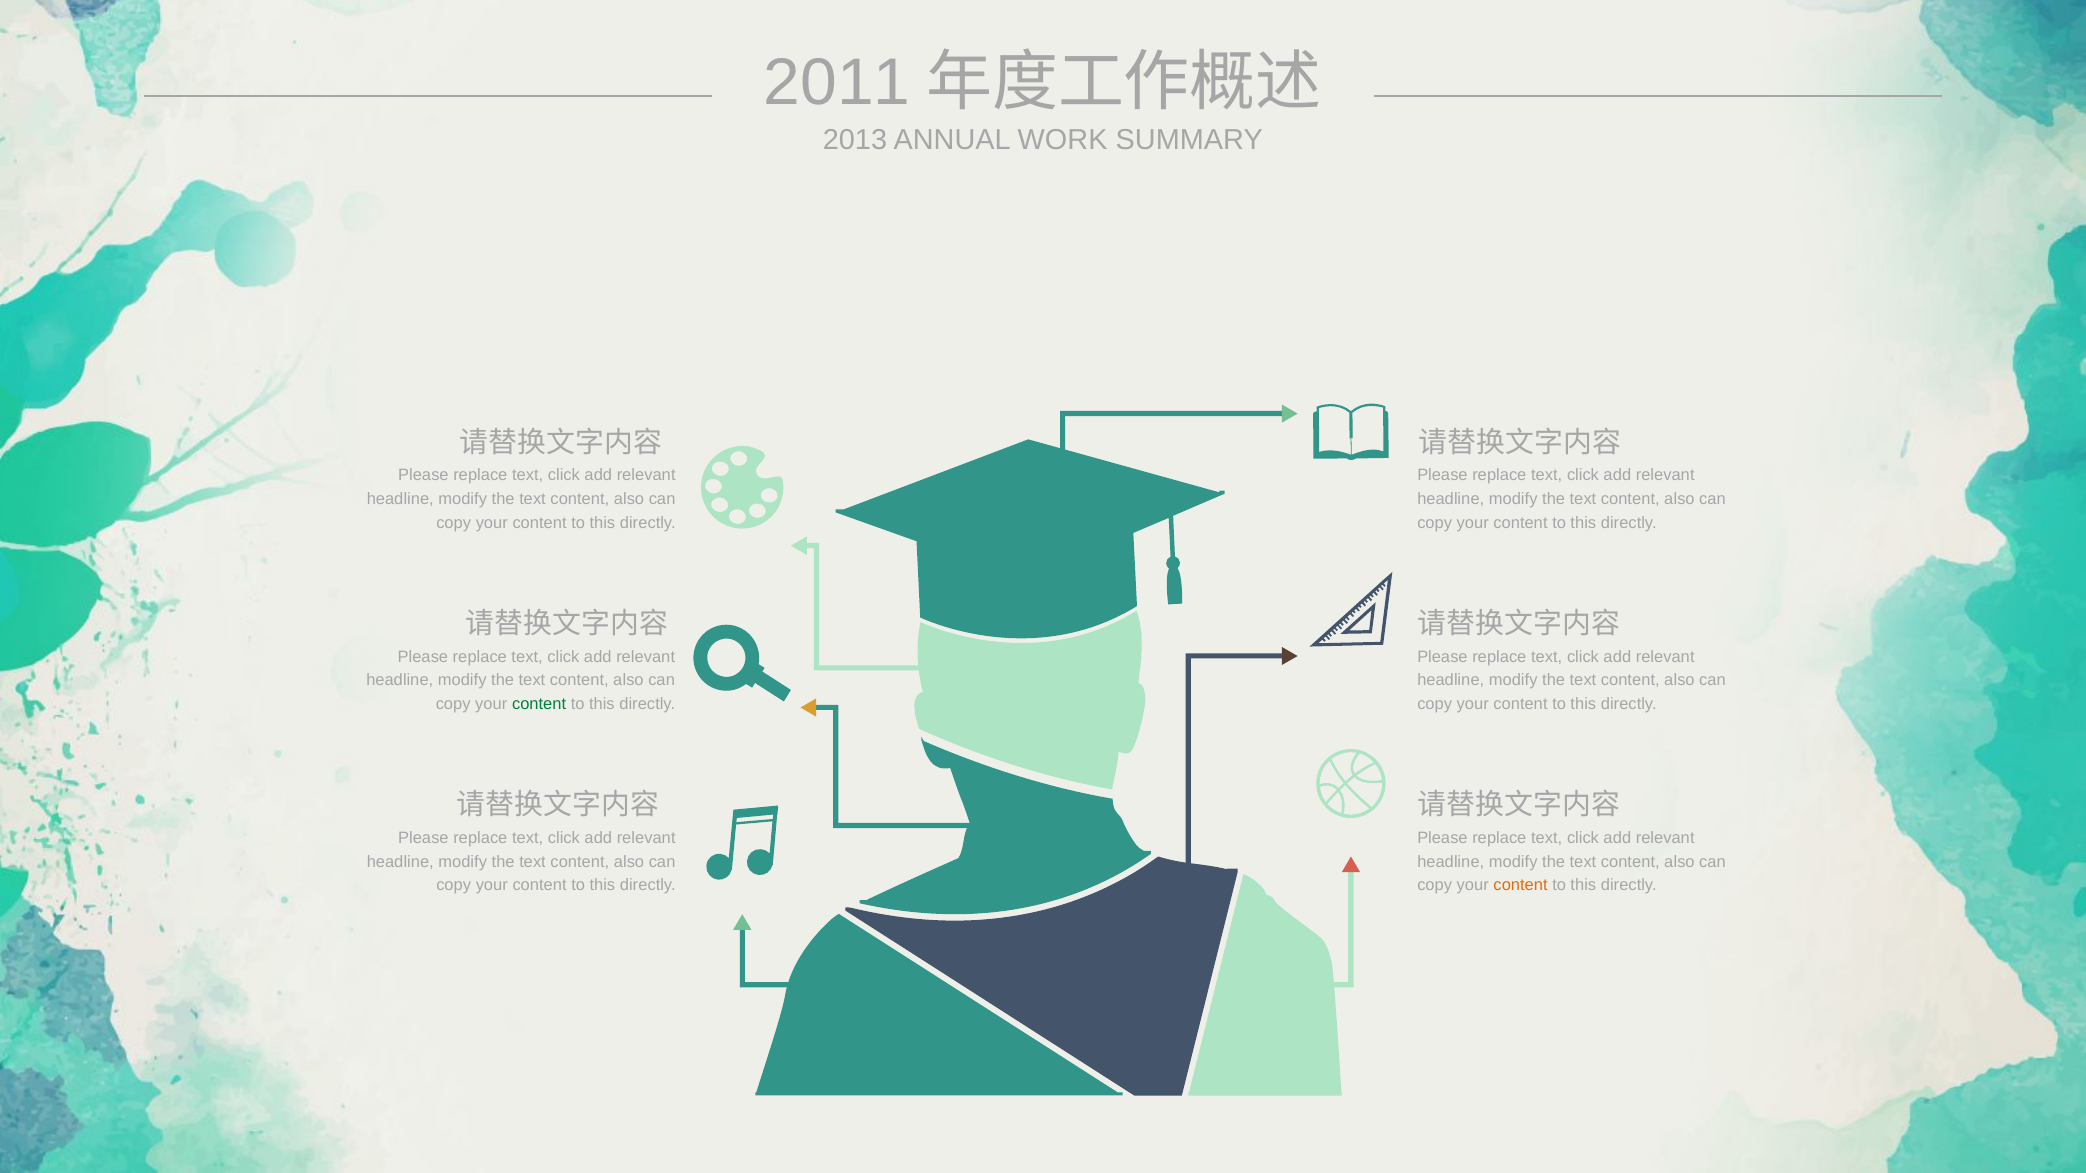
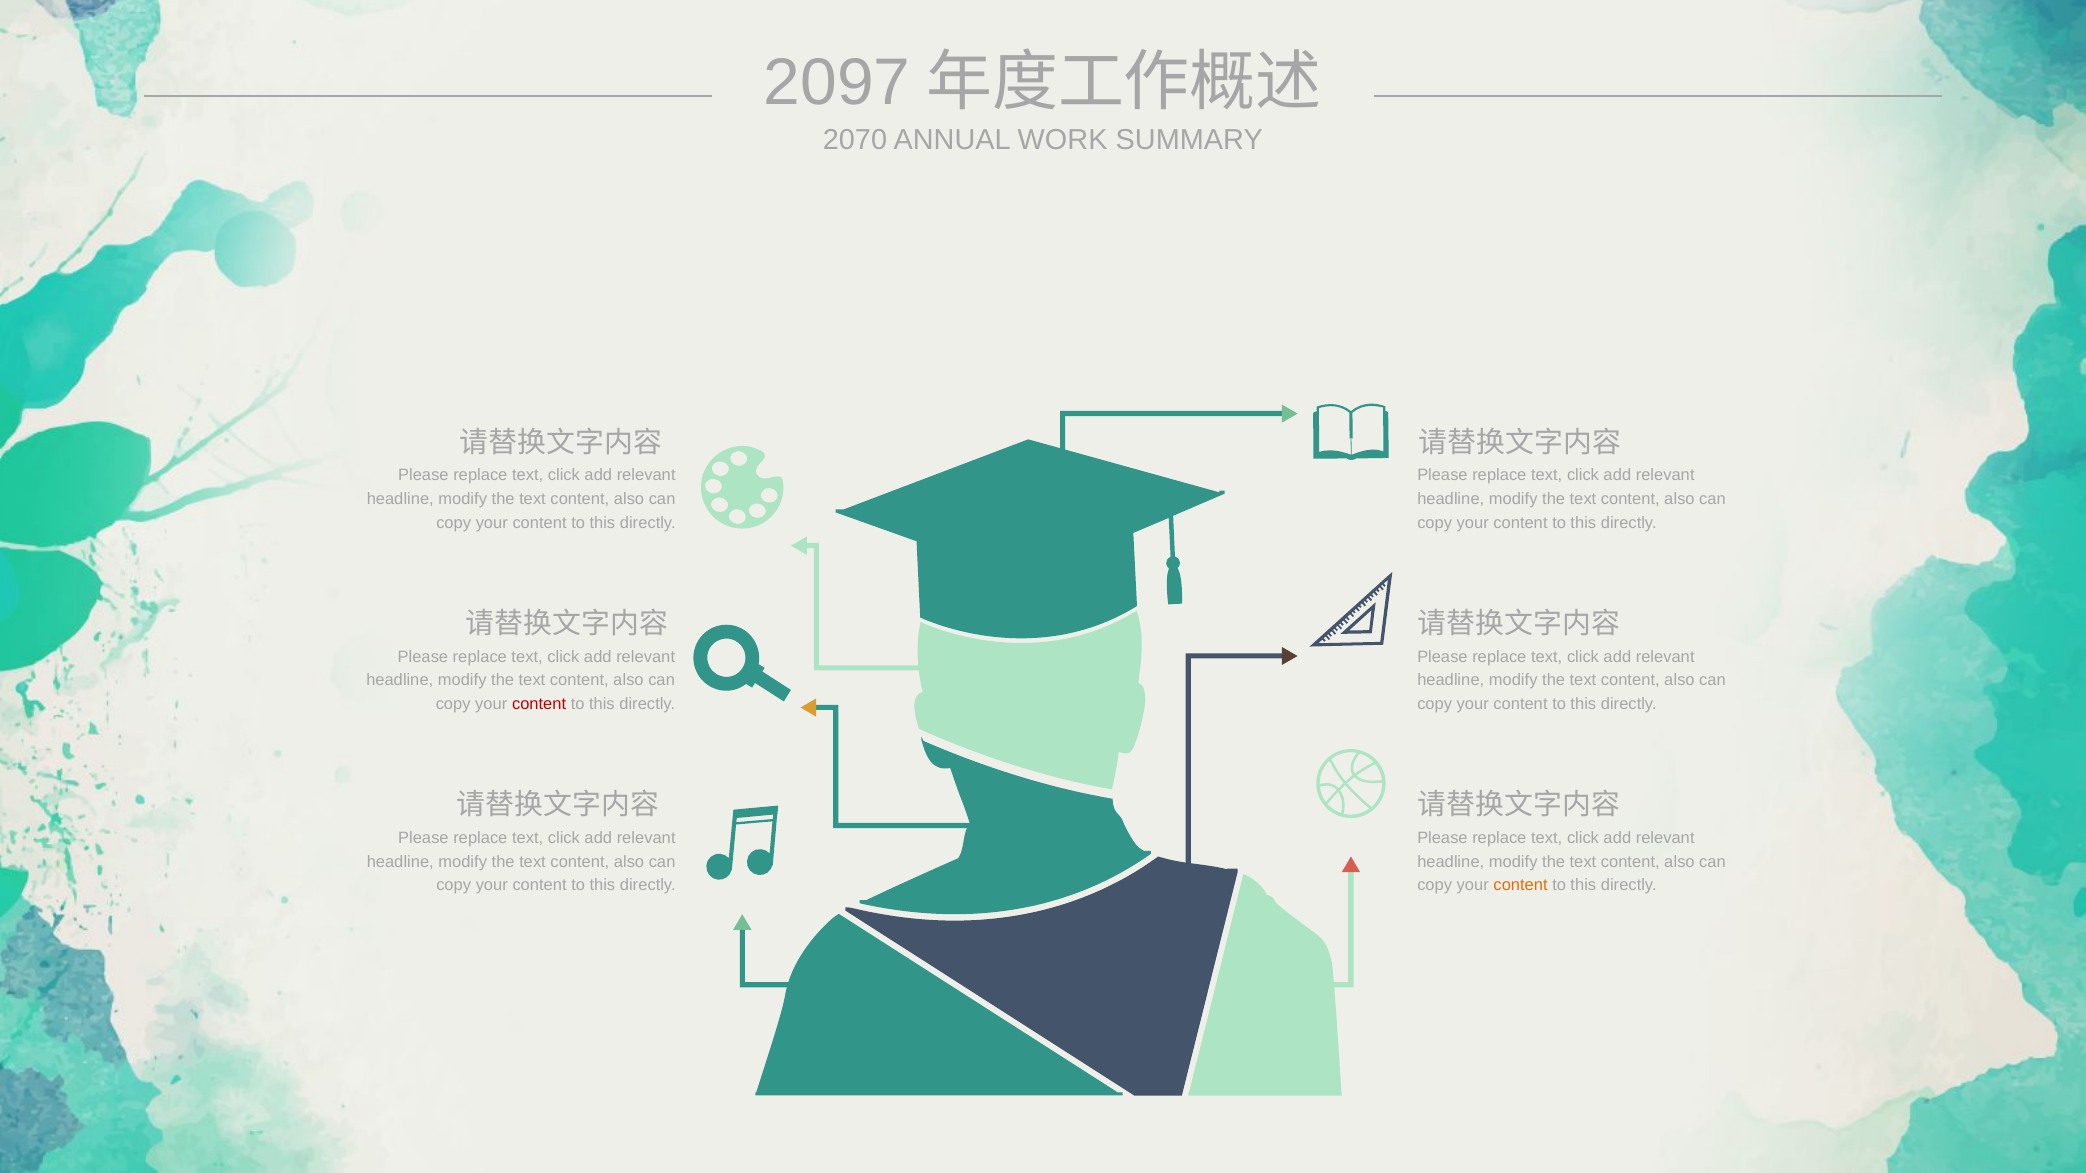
2011: 2011 -> 2097
2013: 2013 -> 2070
content at (539, 704) colour: green -> red
